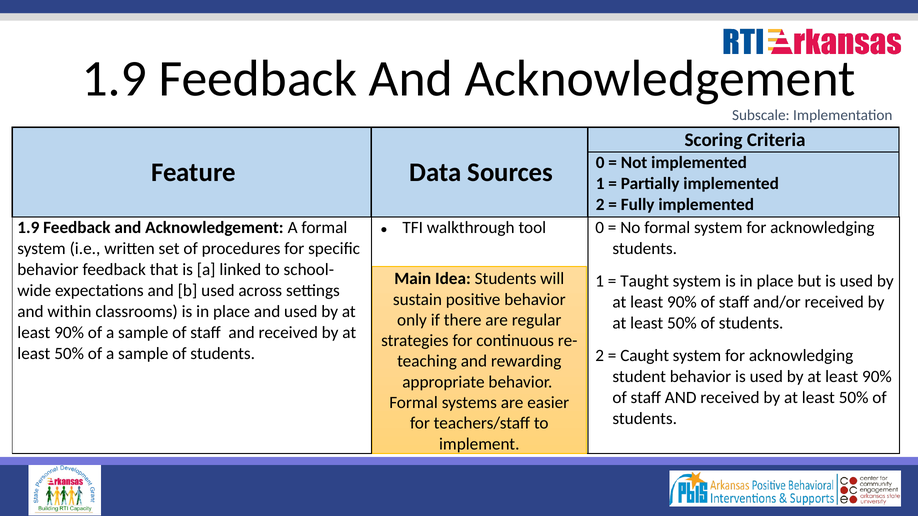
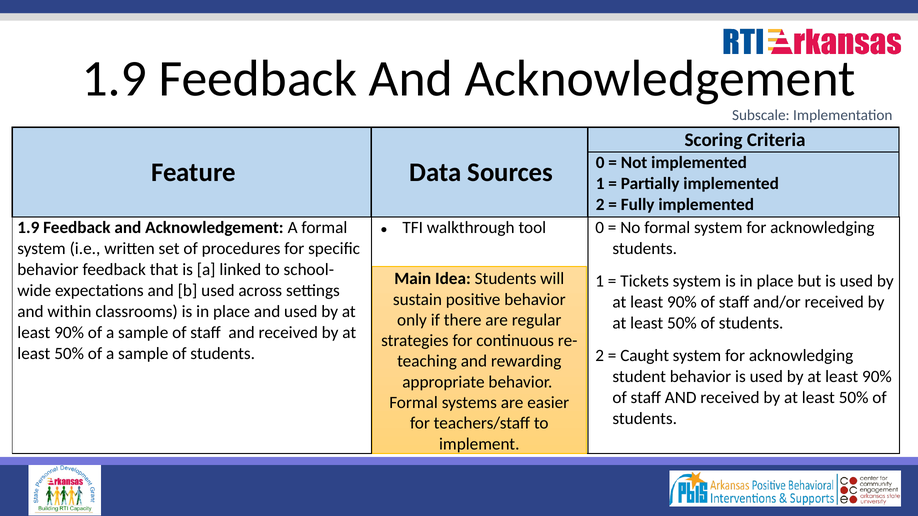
Taught: Taught -> Tickets
